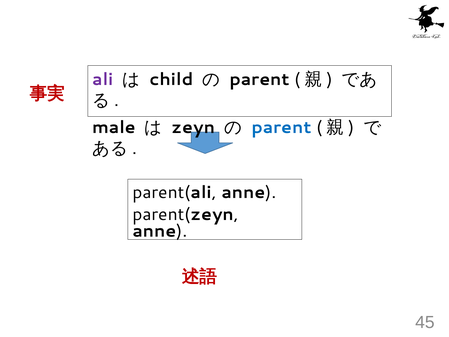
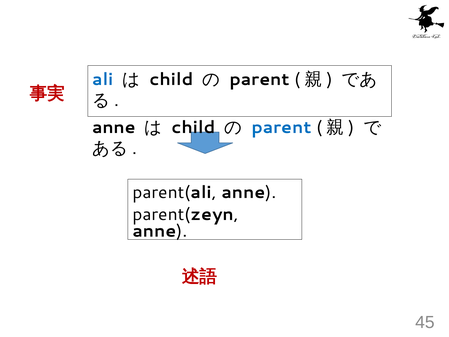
ali colour: purple -> blue
male at (114, 127): male -> anne
zeyn at (193, 127): zeyn -> child
